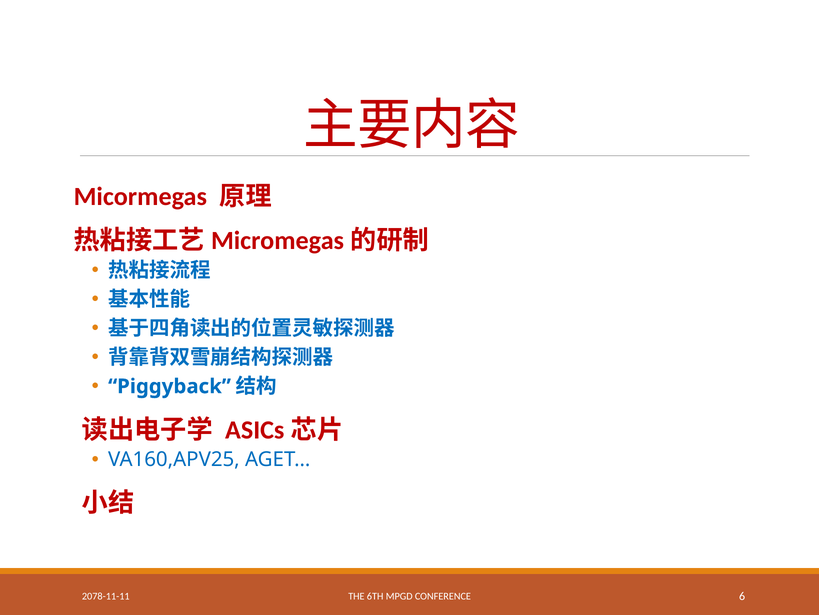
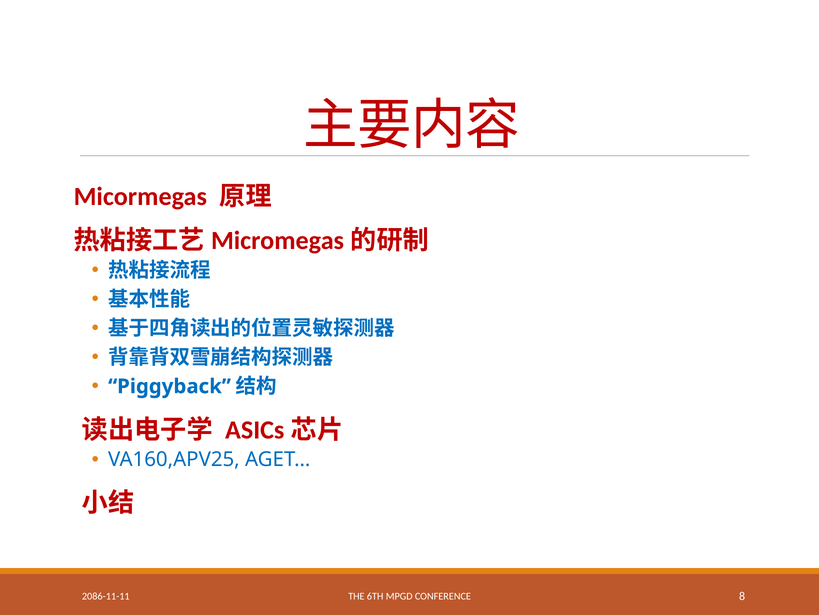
2078-11-11: 2078-11-11 -> 2086-11-11
6: 6 -> 8
